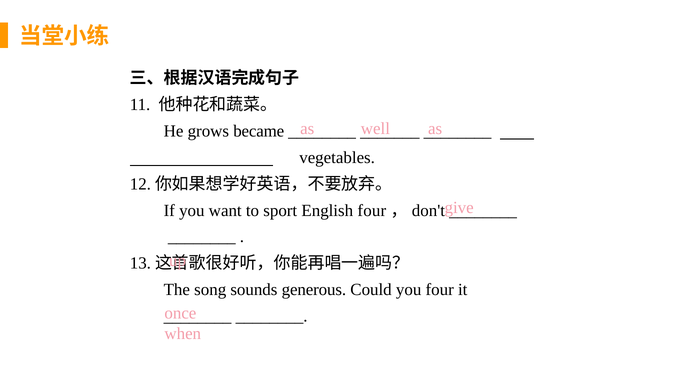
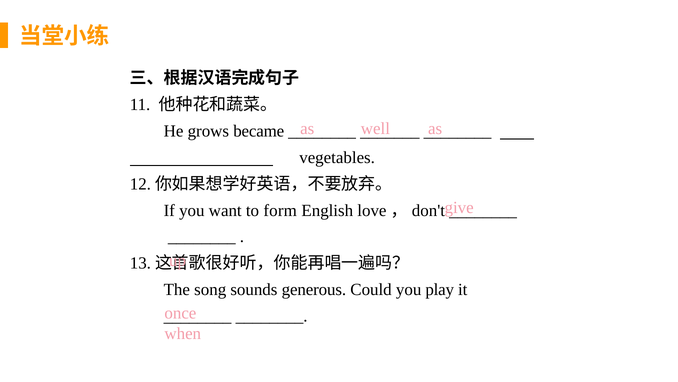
sport: sport -> form
English four: four -> love
you four: four -> play
